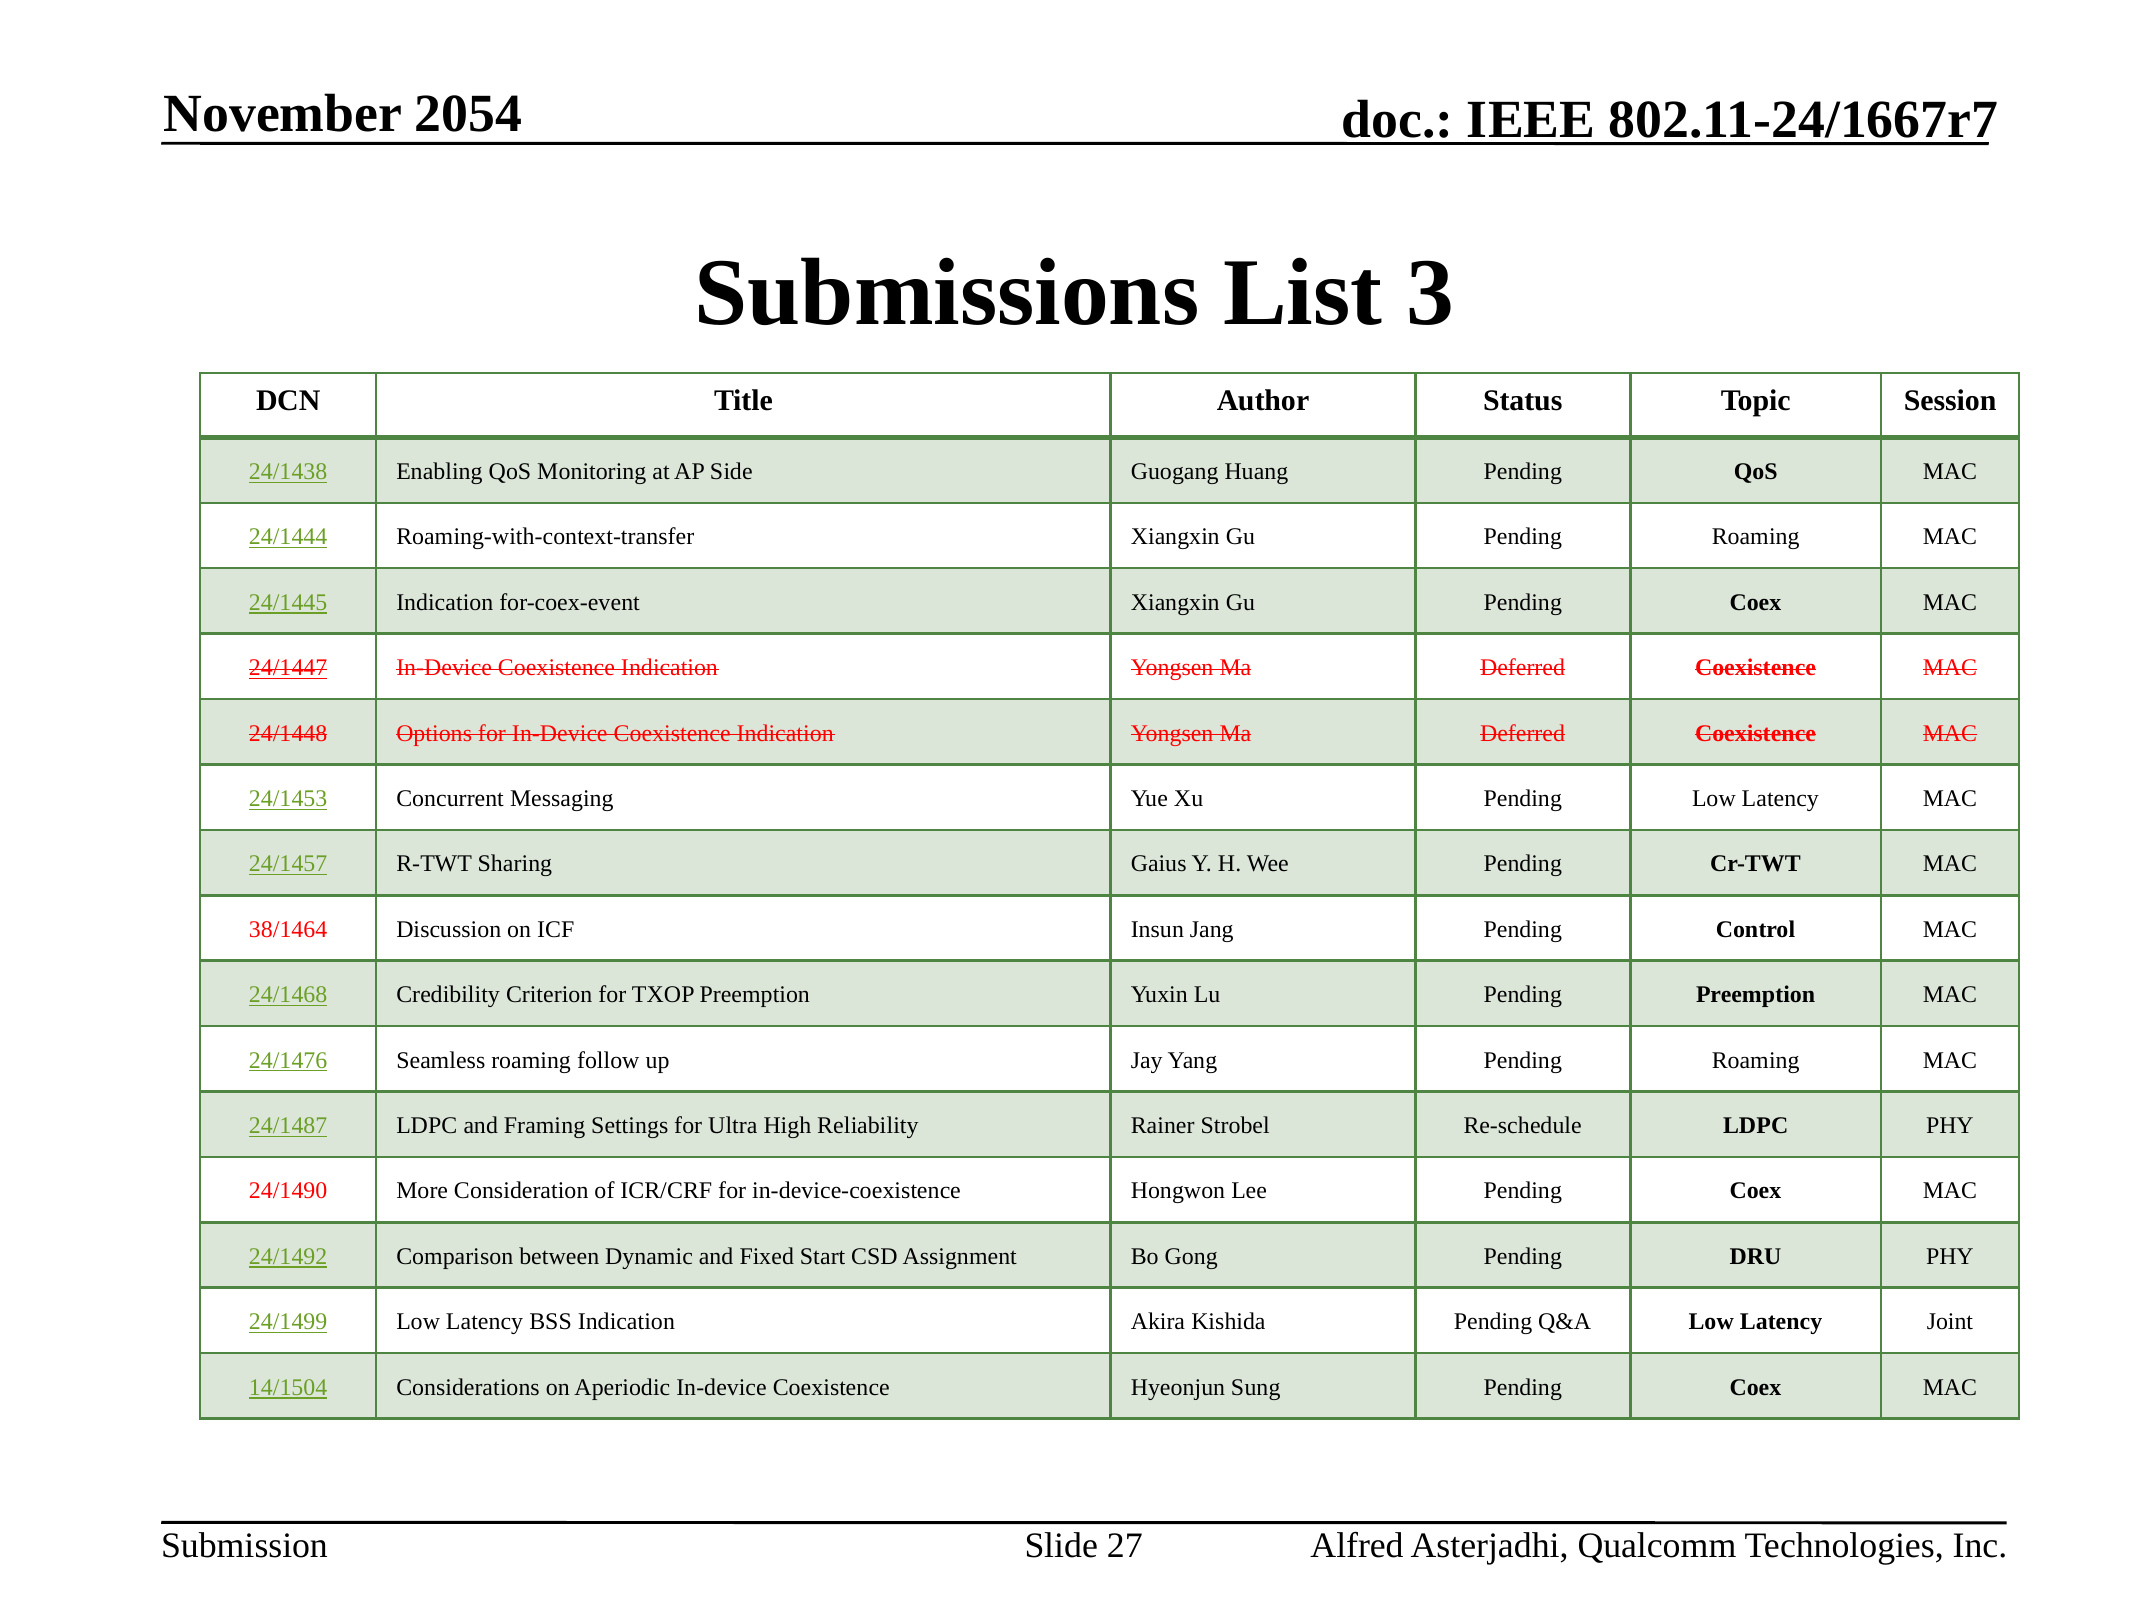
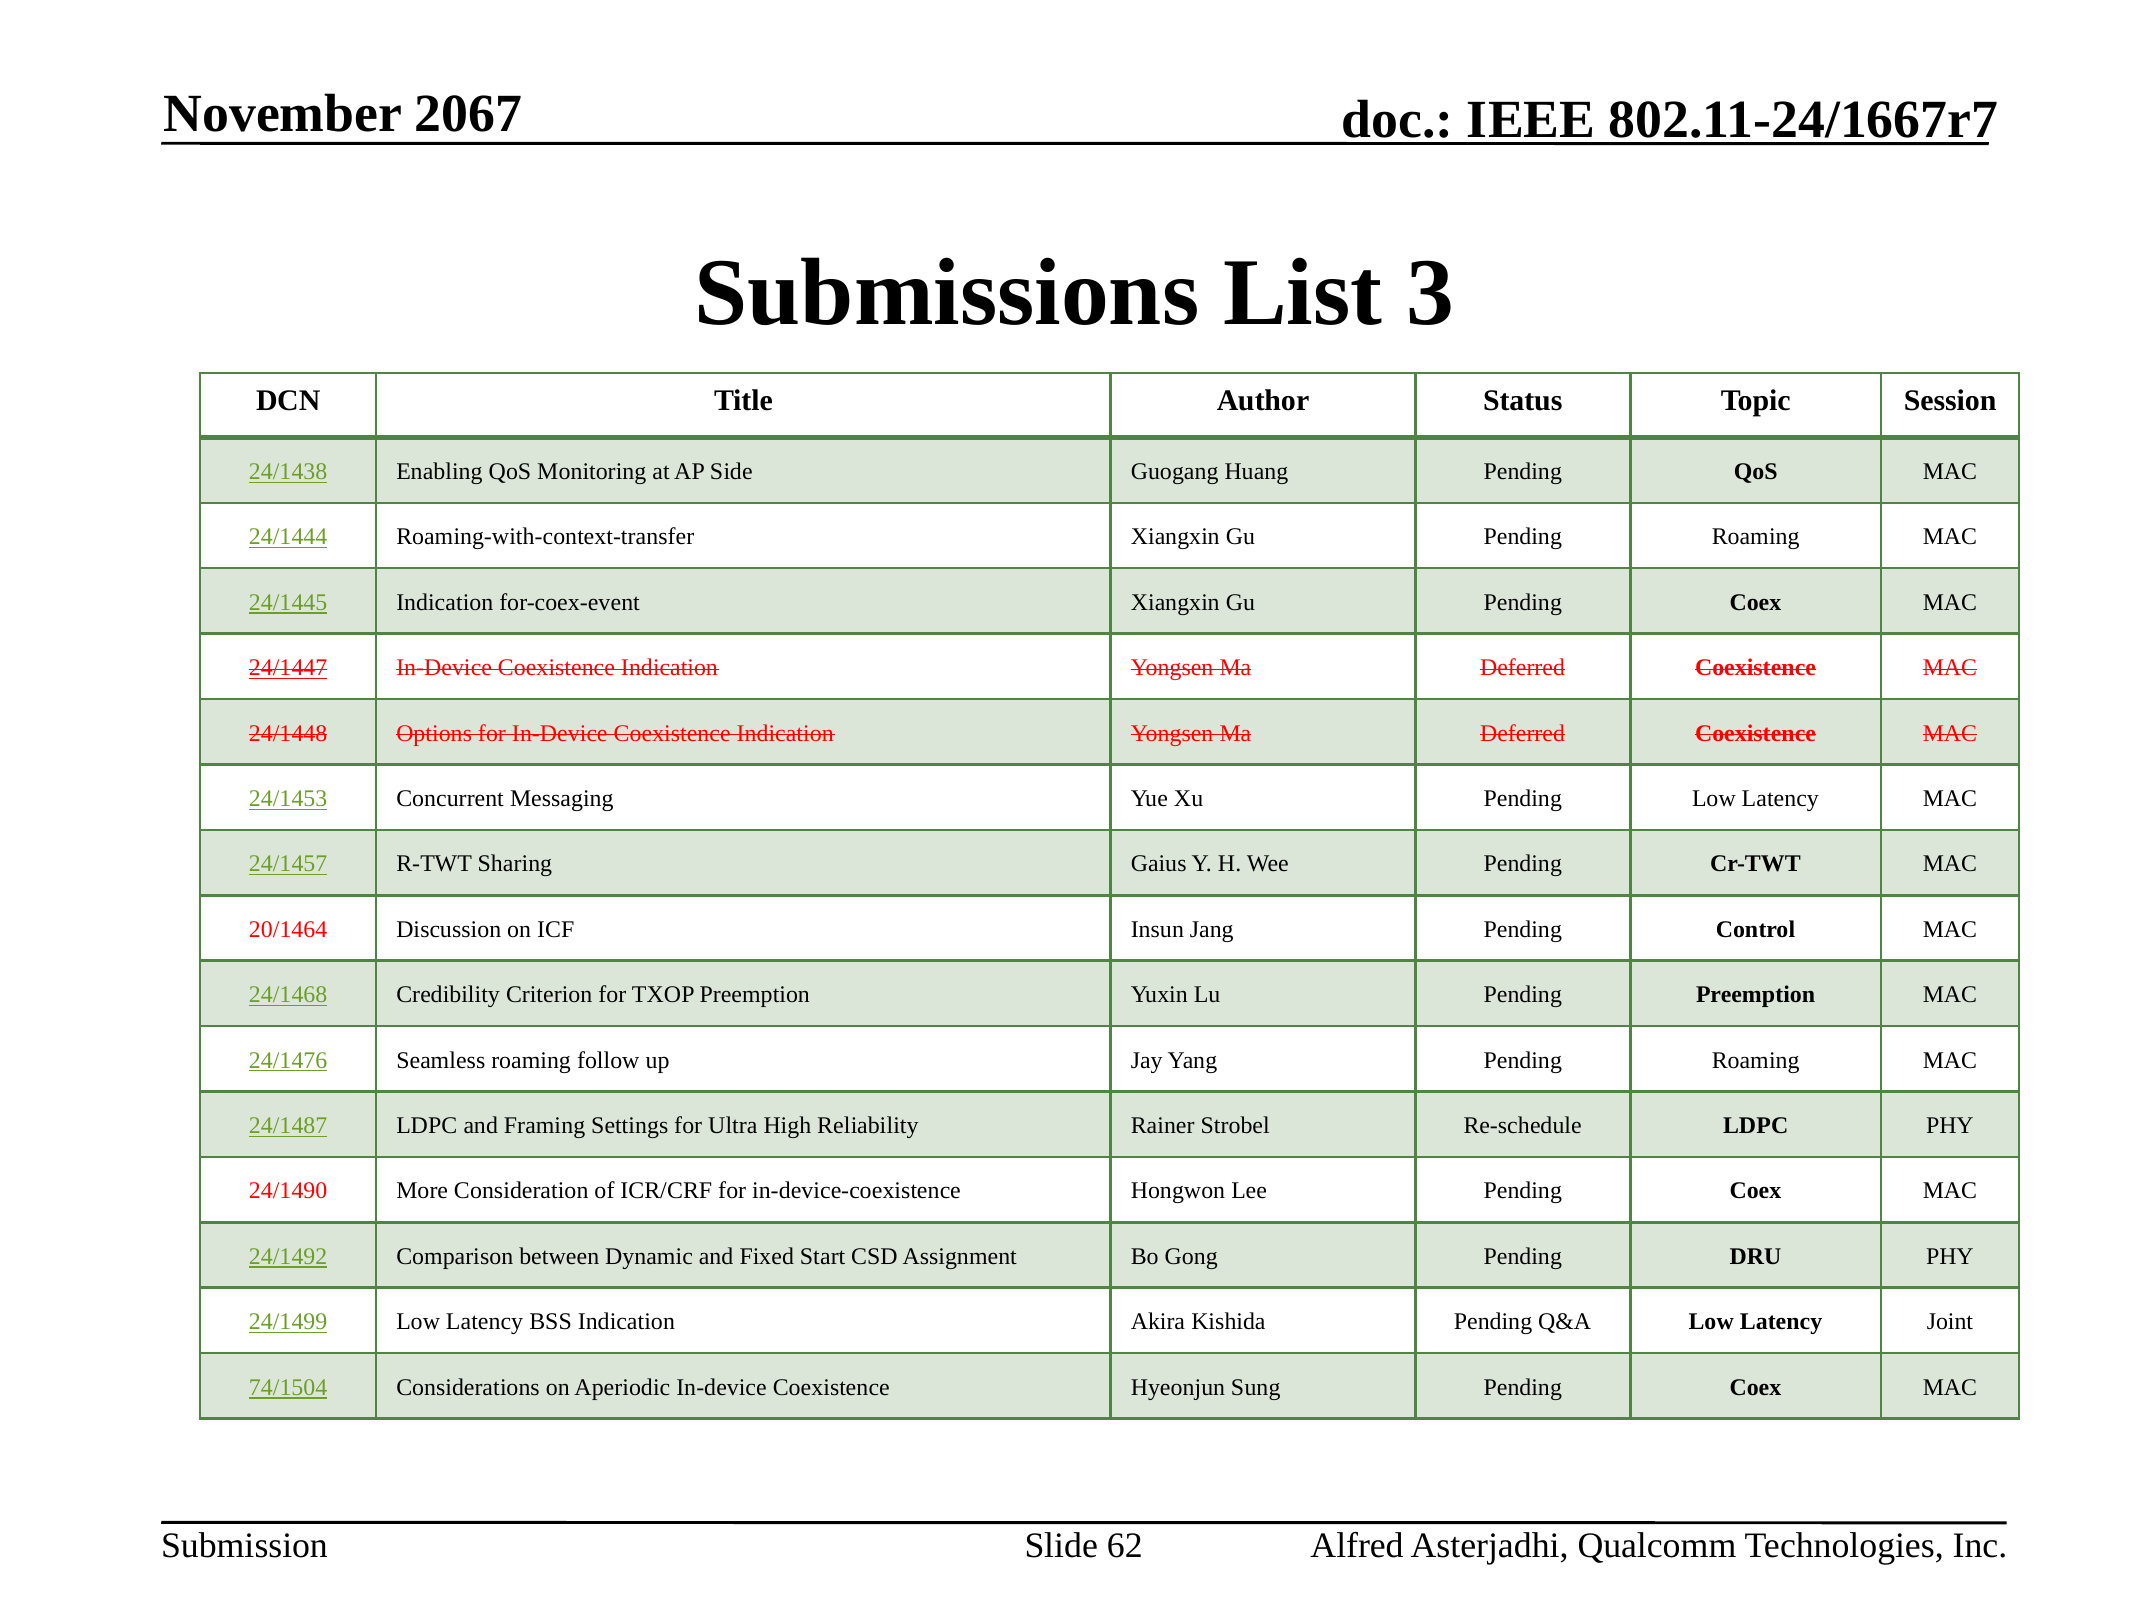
2054: 2054 -> 2067
38/1464: 38/1464 -> 20/1464
14/1504: 14/1504 -> 74/1504
27: 27 -> 62
